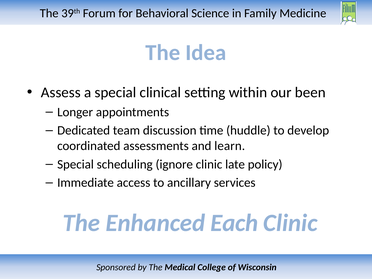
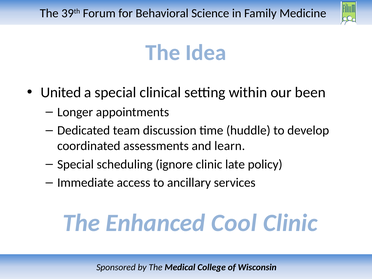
Assess: Assess -> United
Each: Each -> Cool
